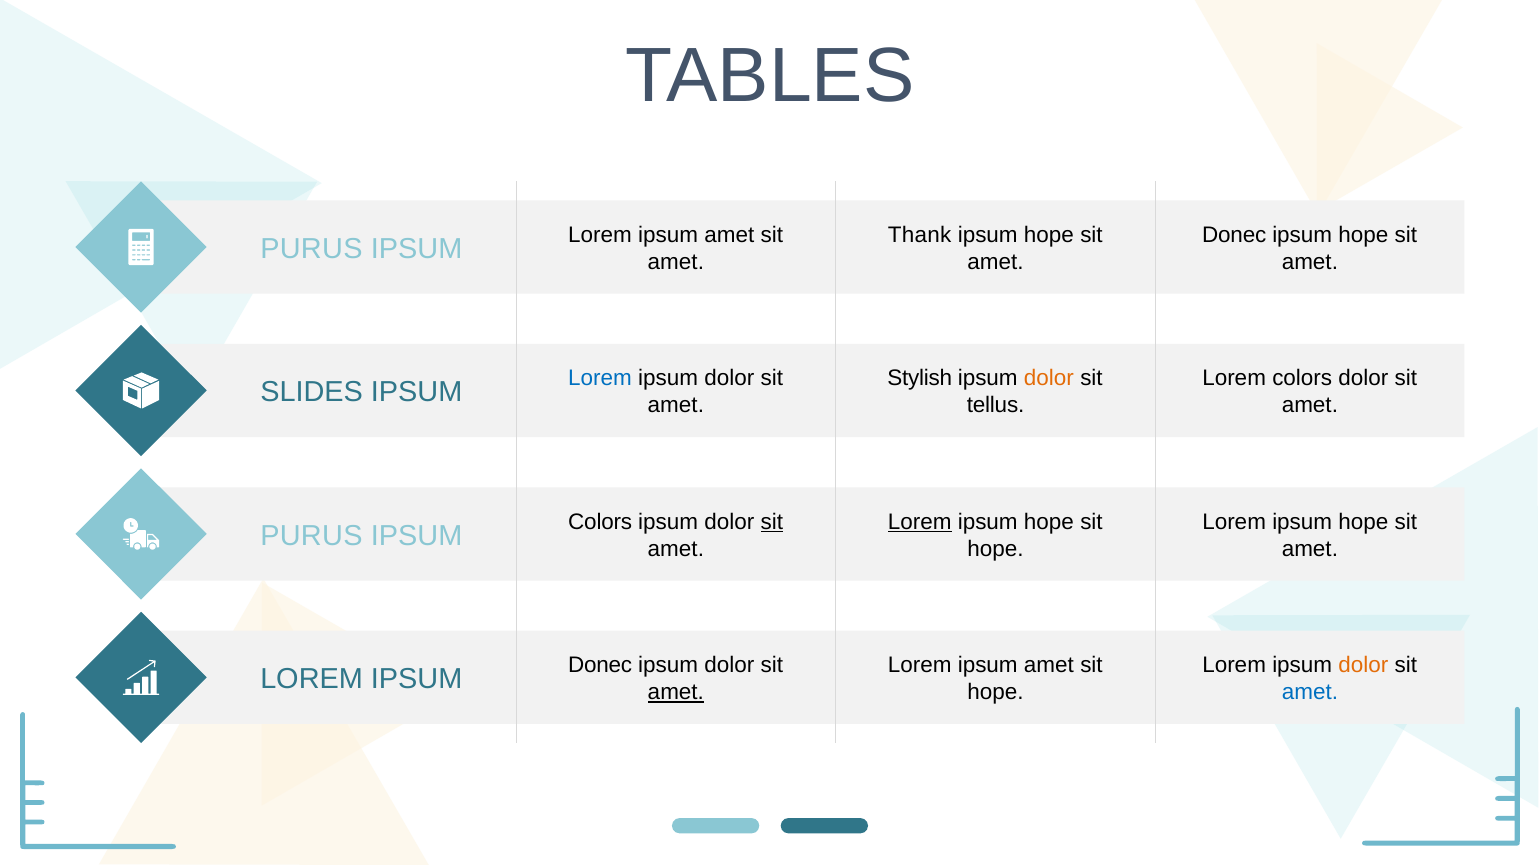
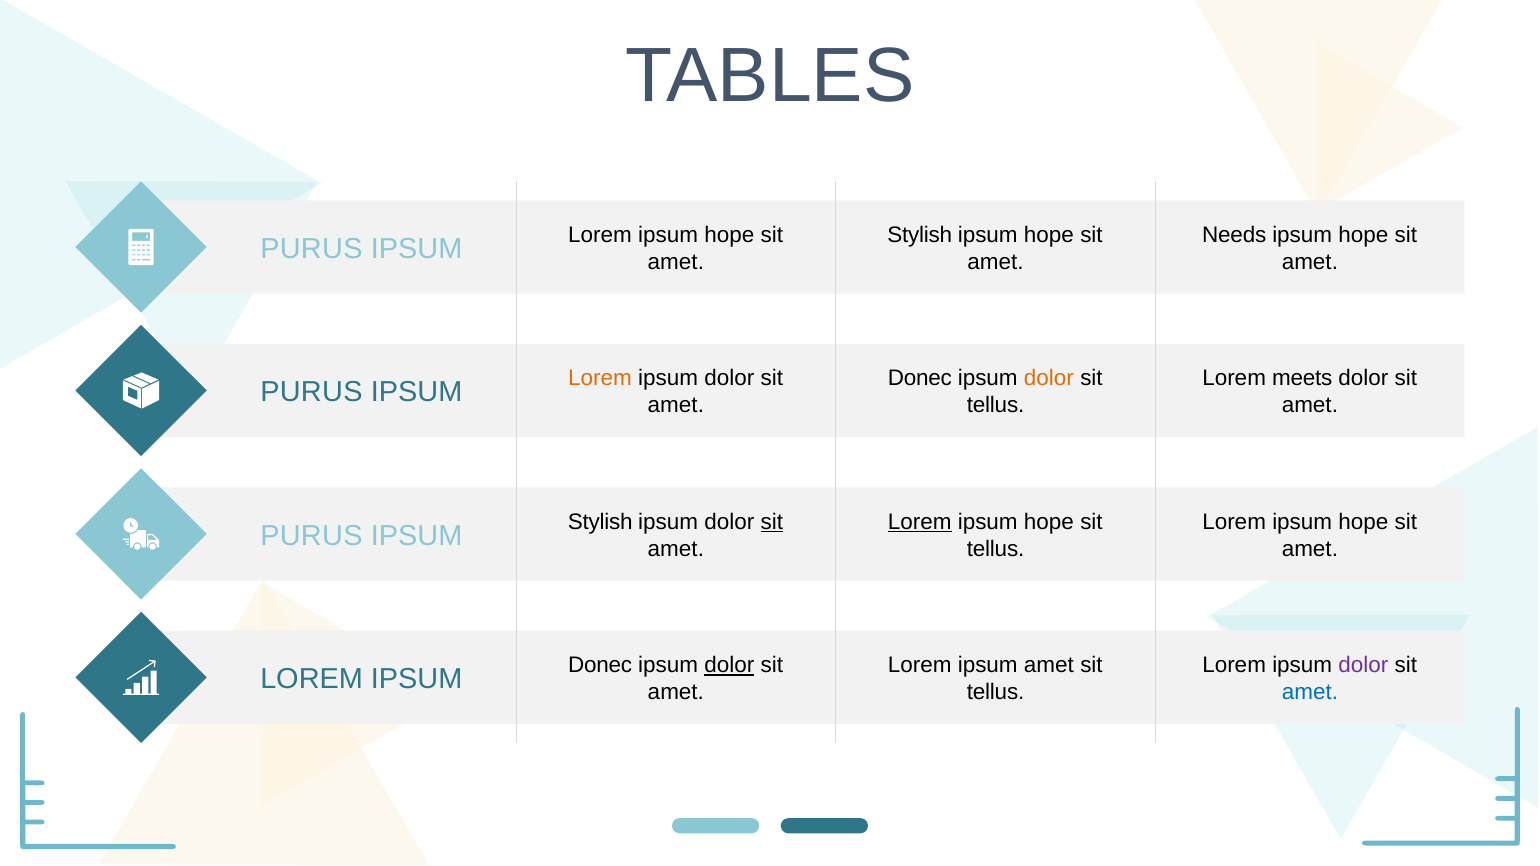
amet at (729, 235): amet -> hope
Thank at (920, 235): Thank -> Stylish
Donec at (1234, 235): Donec -> Needs
Lorem at (600, 379) colour: blue -> orange
Stylish at (920, 379): Stylish -> Donec
Lorem colors: colors -> meets
SLIDES at (312, 393): SLIDES -> PURUS
Colors at (600, 522): Colors -> Stylish
hope at (995, 549): hope -> tellus
dolor at (729, 666) underline: none -> present
dolor at (1363, 666) colour: orange -> purple
amet at (676, 693) underline: present -> none
hope at (995, 693): hope -> tellus
